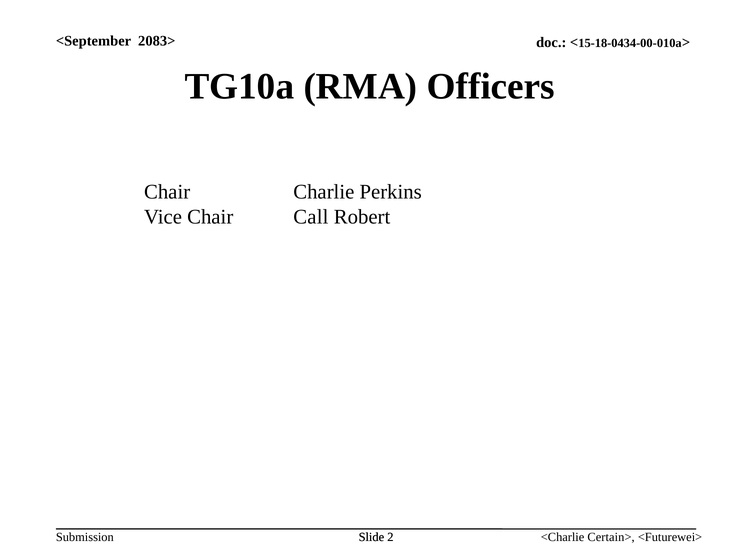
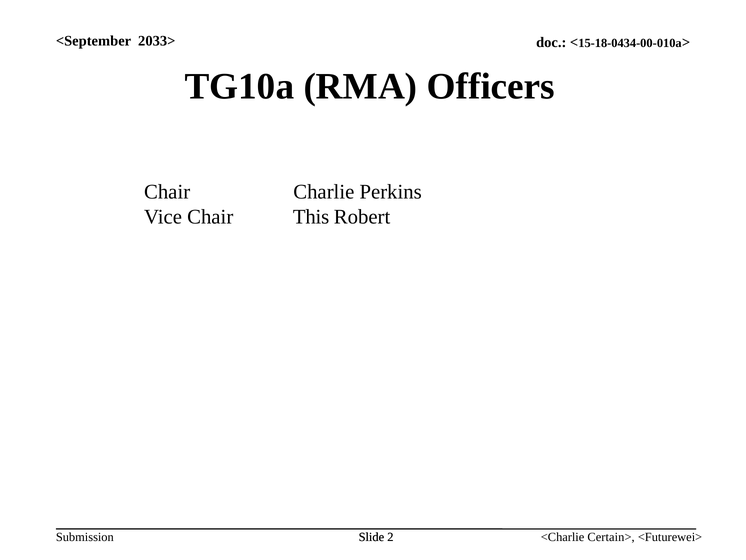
2083>: 2083> -> 2033>
Call: Call -> This
